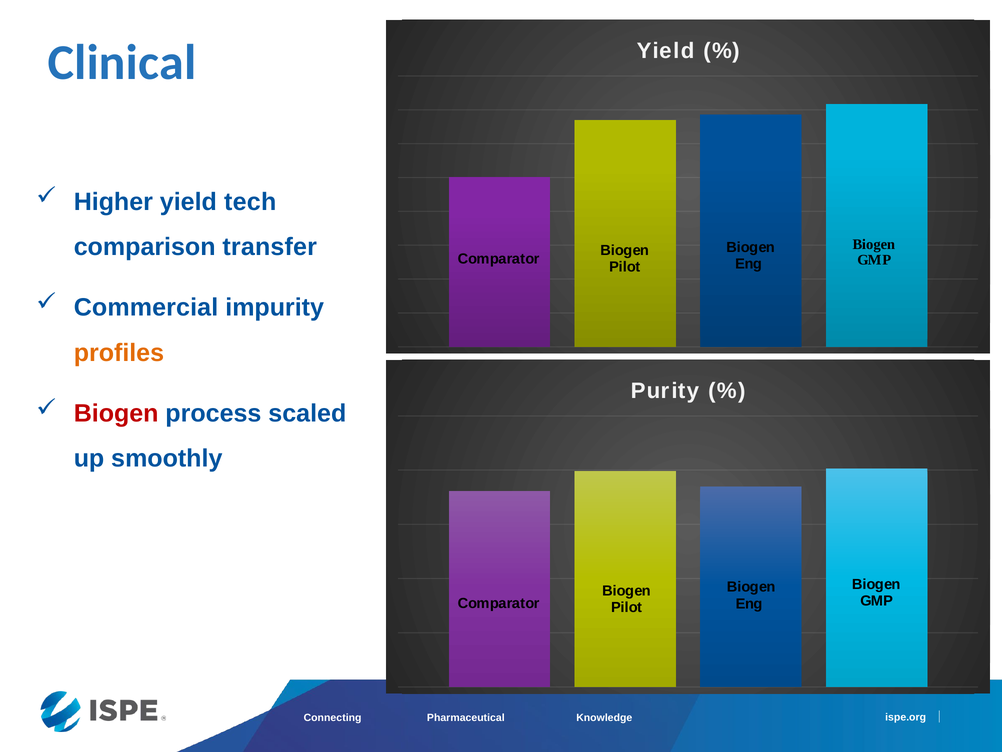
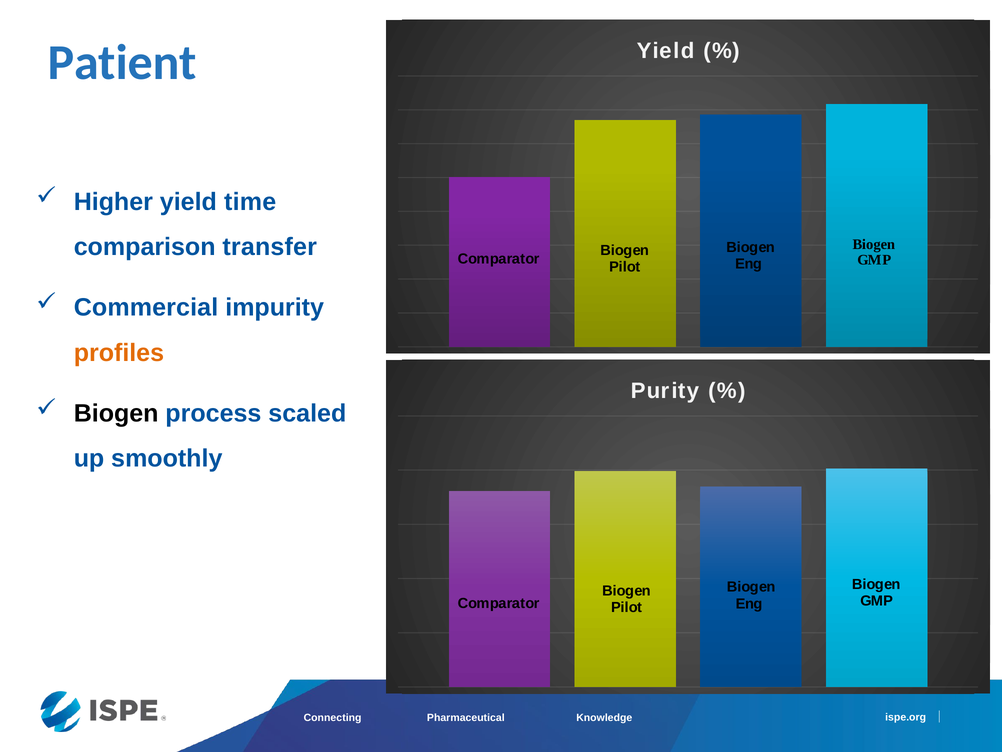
Clinical: Clinical -> Patient
tech: tech -> time
Biogen at (116, 413) colour: red -> black
